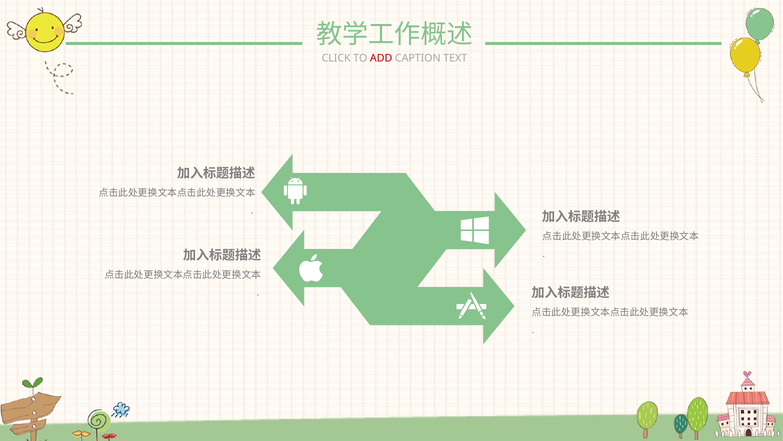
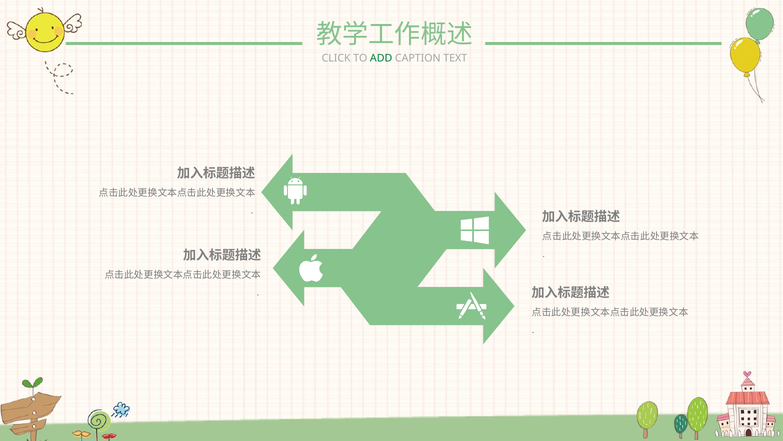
ADD colour: red -> green
